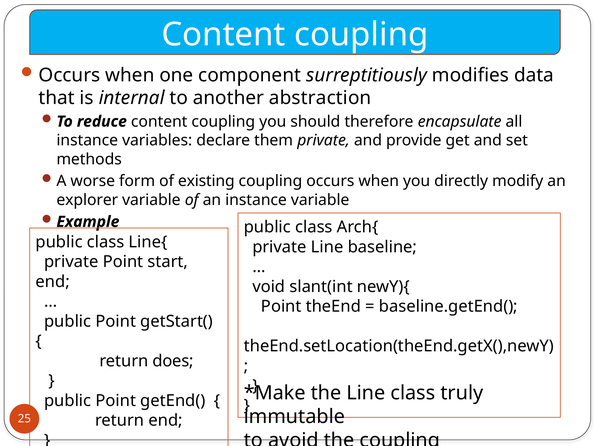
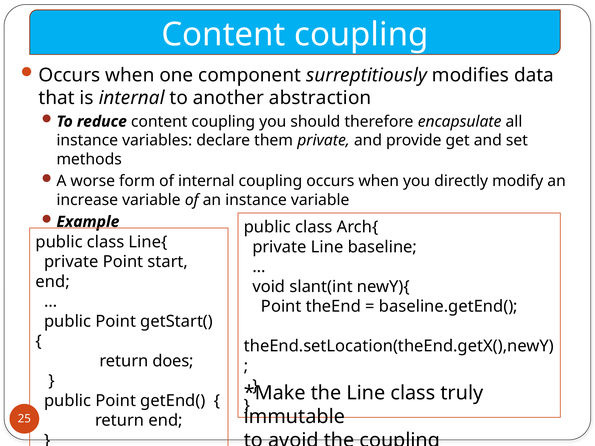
of existing: existing -> internal
explorer: explorer -> increase
